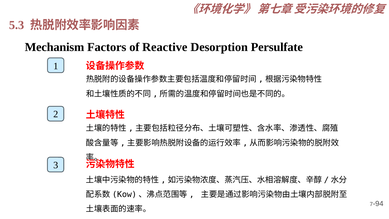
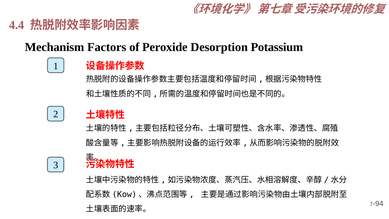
5.3: 5.3 -> 4.4
Reactive: Reactive -> Peroxide
Persulfate: Persulfate -> Potassium
